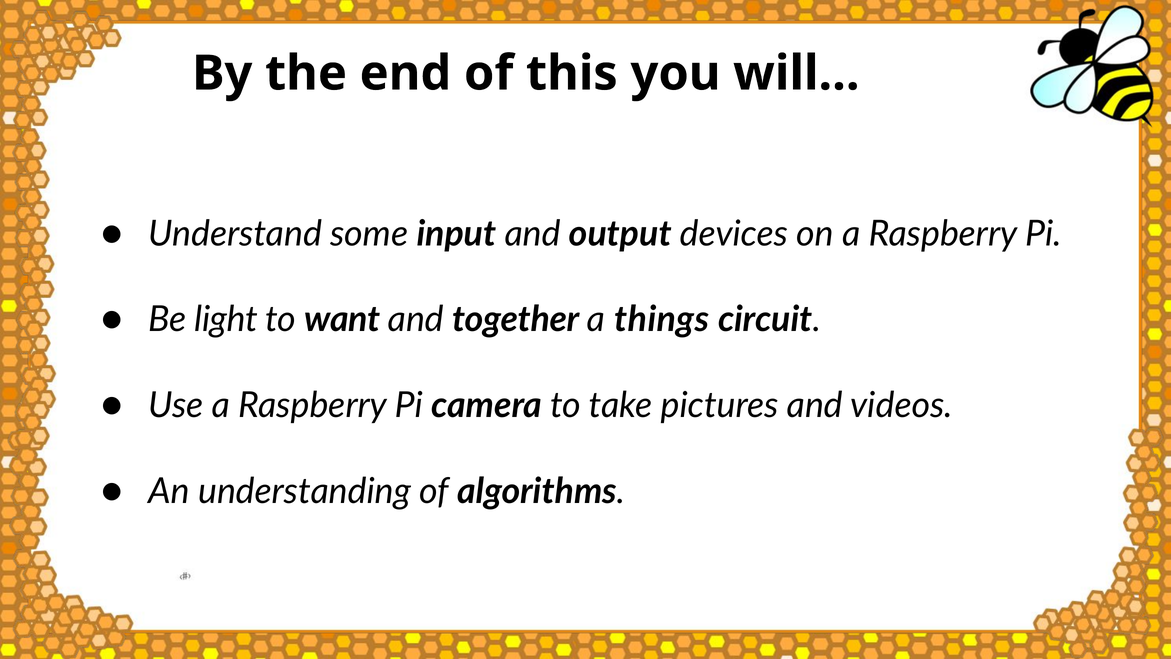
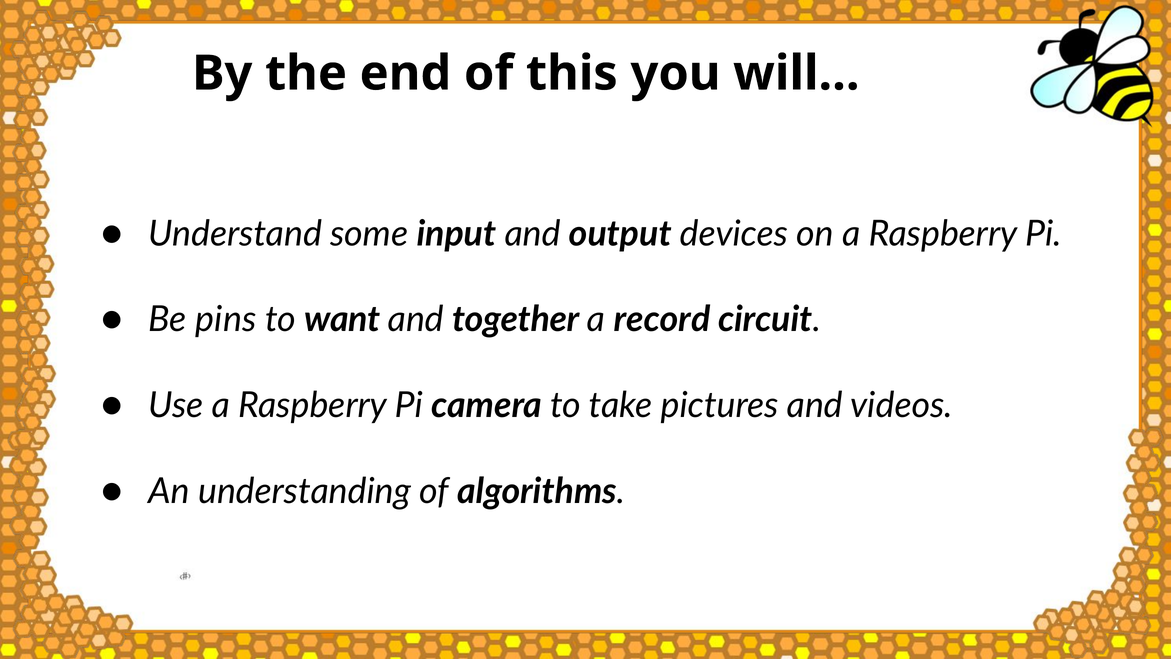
light: light -> pins
things: things -> record
